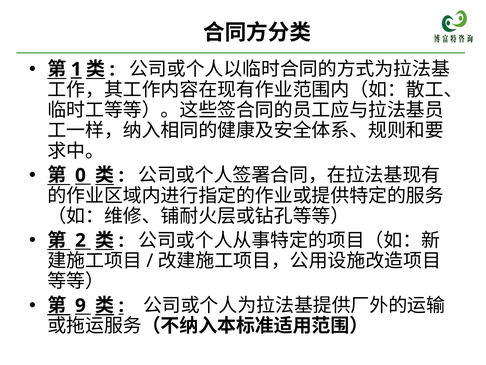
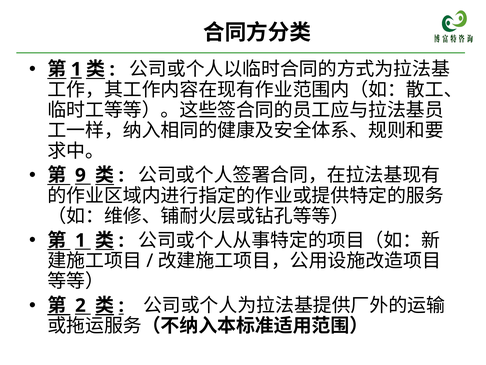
0: 0 -> 9
2 at (80, 240): 2 -> 1
9: 9 -> 2
